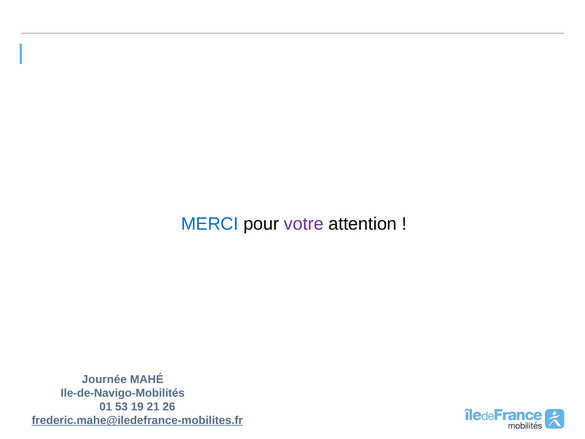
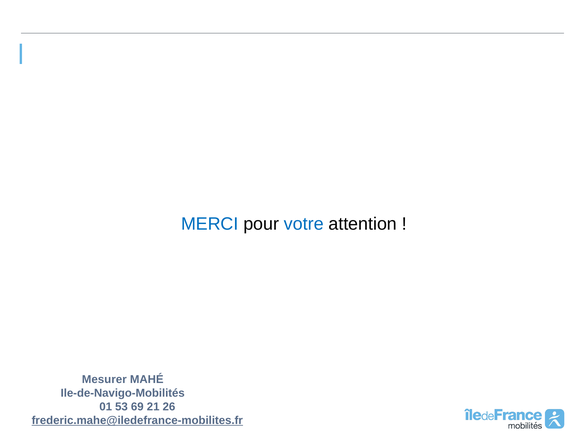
votre colour: purple -> blue
Journée: Journée -> Mesurer
19: 19 -> 69
